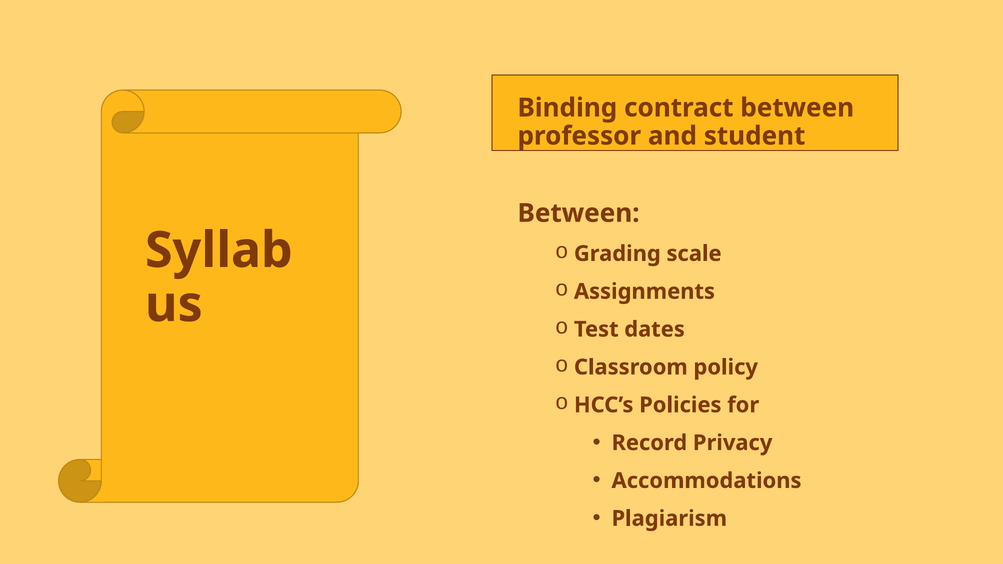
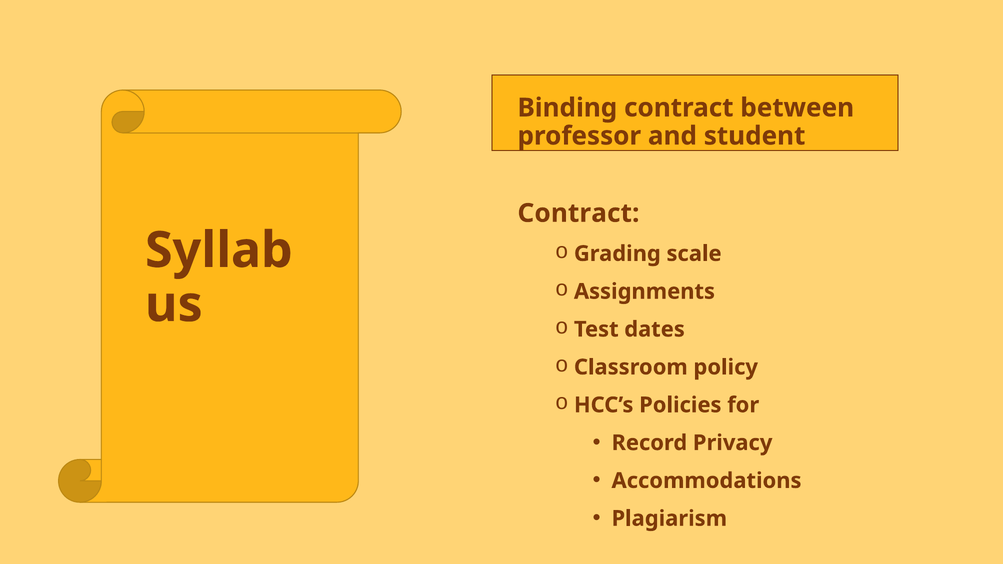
Between at (579, 213): Between -> Contract
